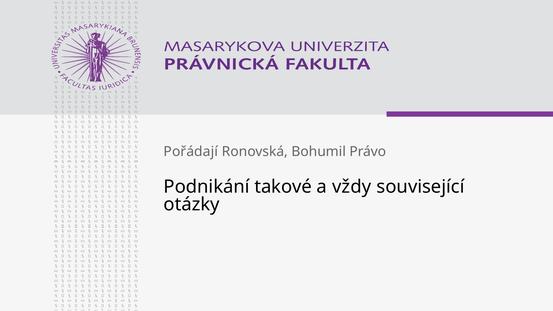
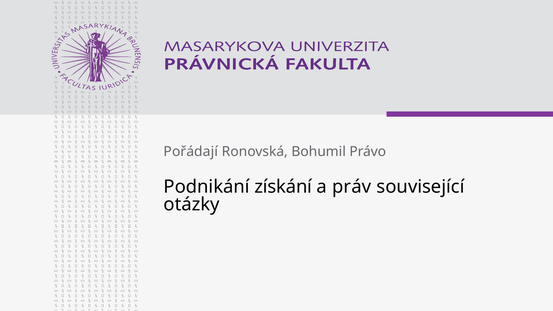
takové: takové -> získání
vždy: vždy -> práv
